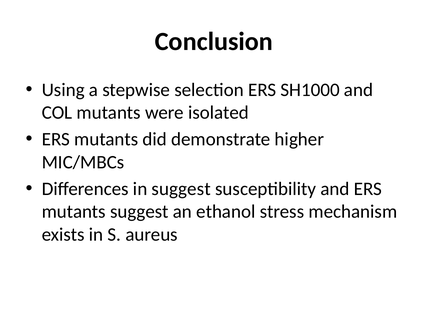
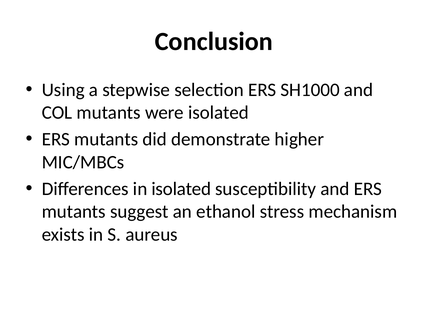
in suggest: suggest -> isolated
